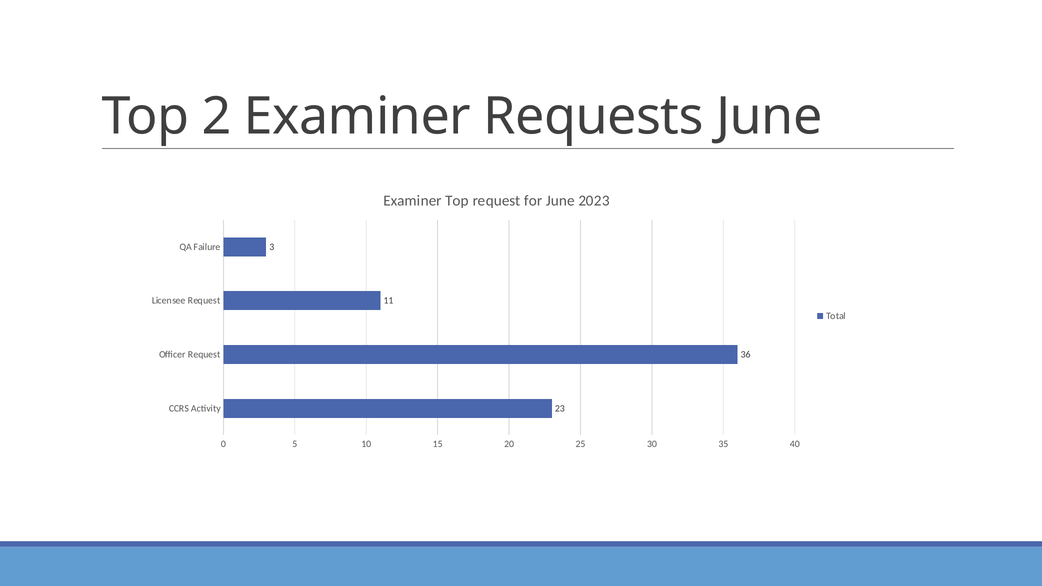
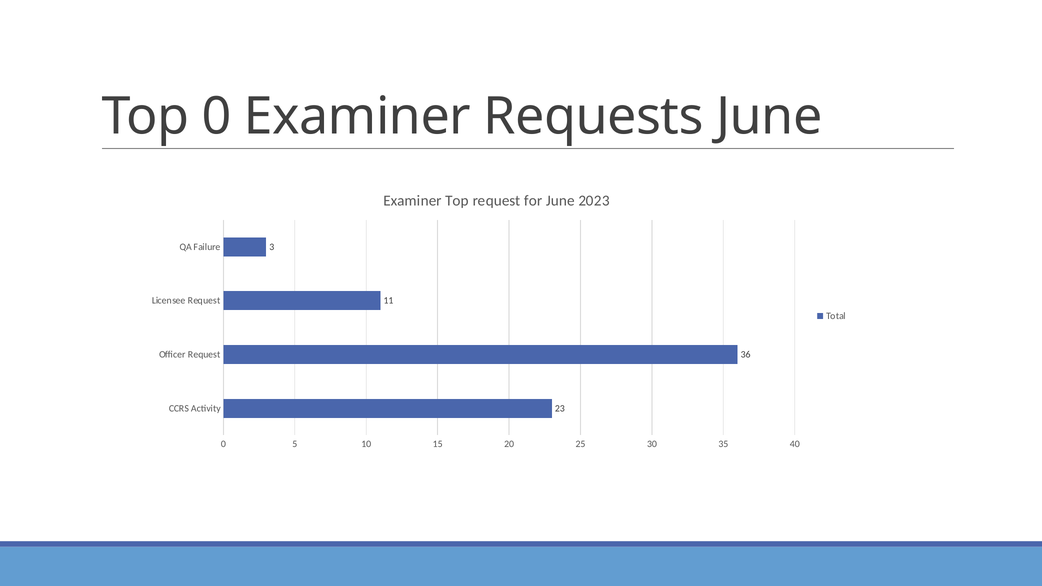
Top 2: 2 -> 0
